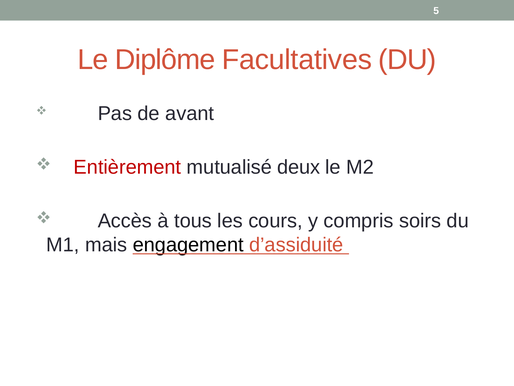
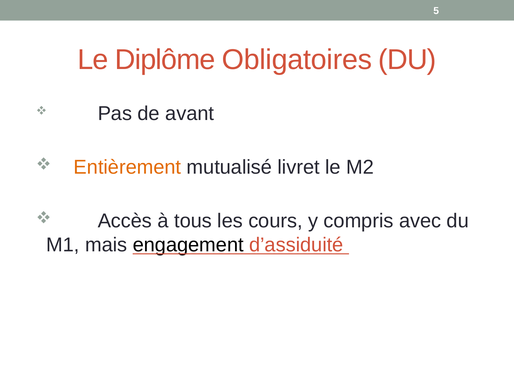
Facultatives: Facultatives -> Obligatoires
Entièrement colour: red -> orange
deux: deux -> livret
soirs: soirs -> avec
